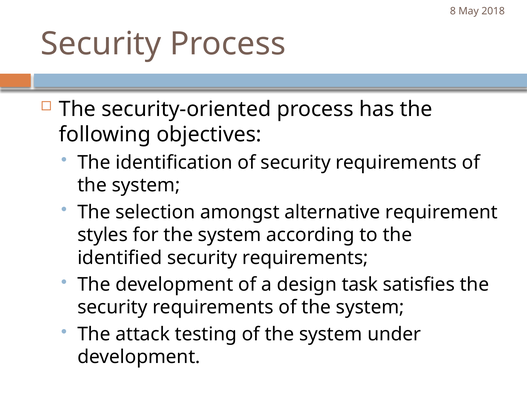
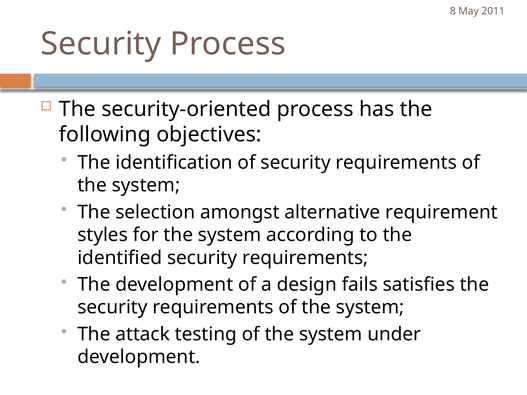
2018: 2018 -> 2011
task: task -> fails
